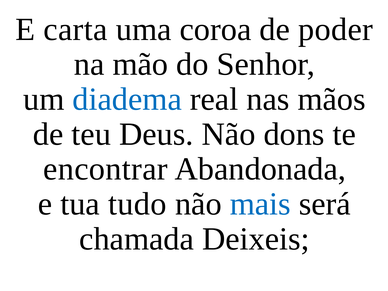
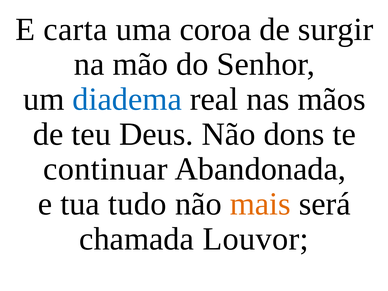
poder: poder -> surgir
encontrar: encontrar -> continuar
mais colour: blue -> orange
Deixeis: Deixeis -> Louvor
